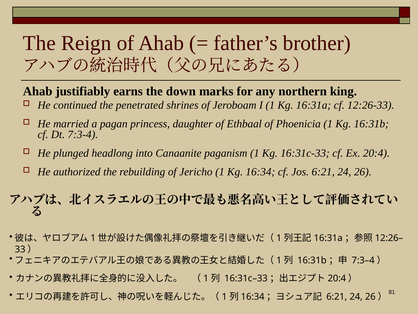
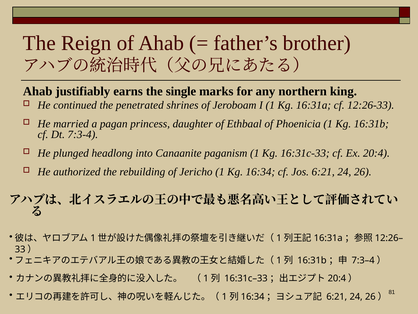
down: down -> single
